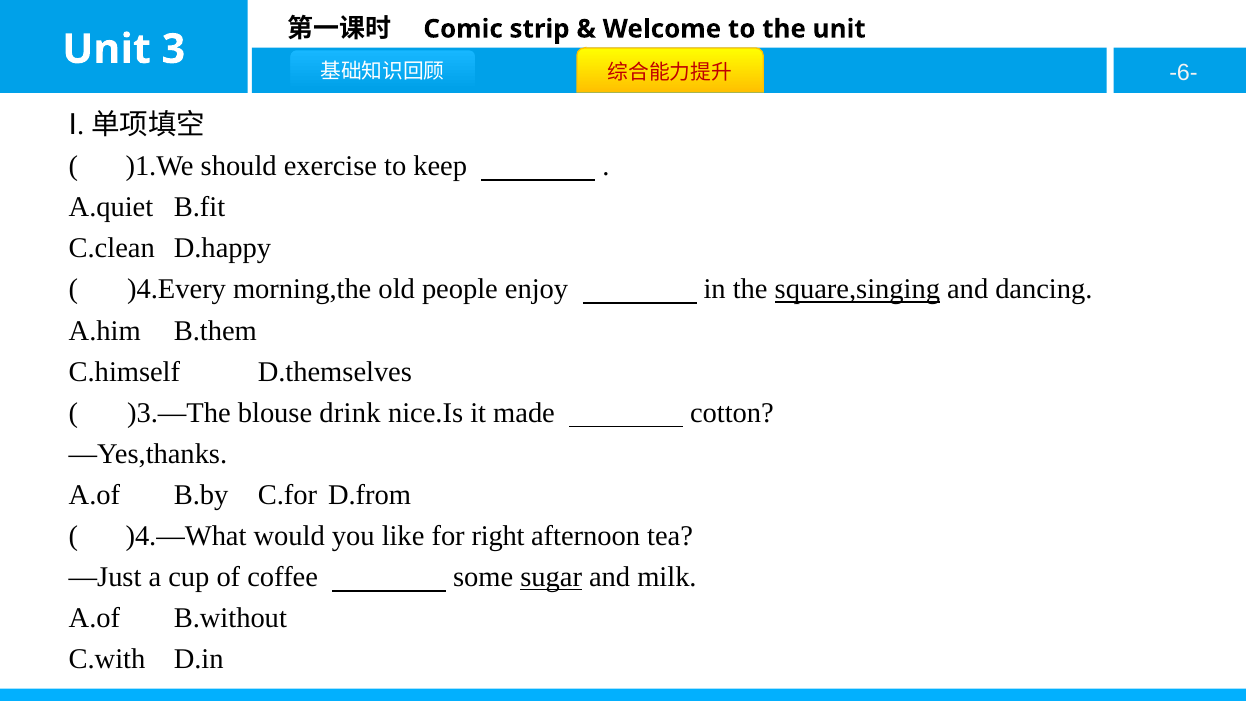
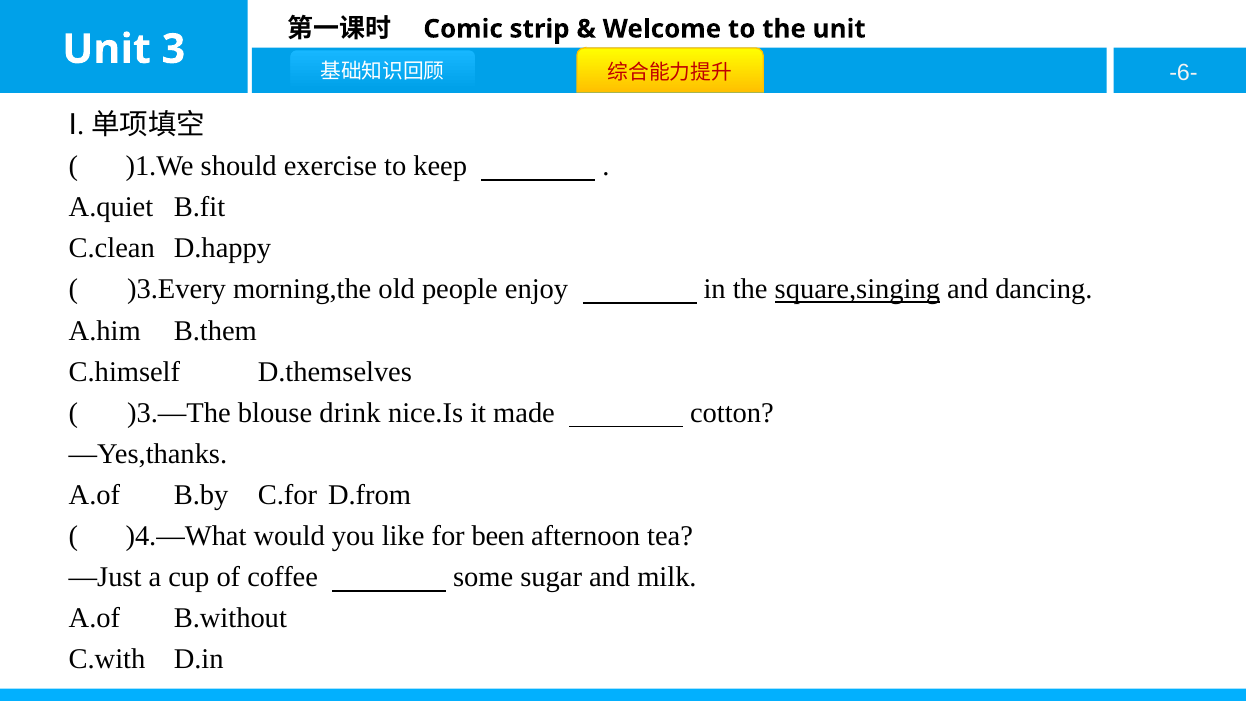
)4.Every: )4.Every -> )3.Every
right: right -> been
sugar underline: present -> none
